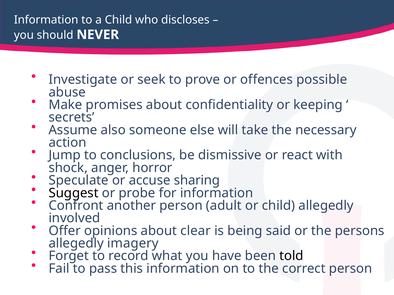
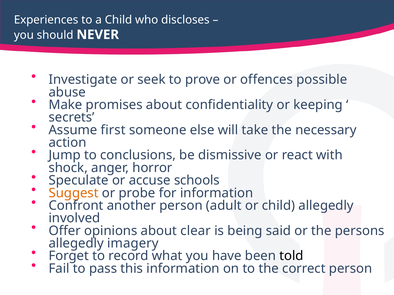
Information at (46, 20): Information -> Experiences
also: also -> first
sharing: sharing -> schools
Suggest colour: black -> orange
